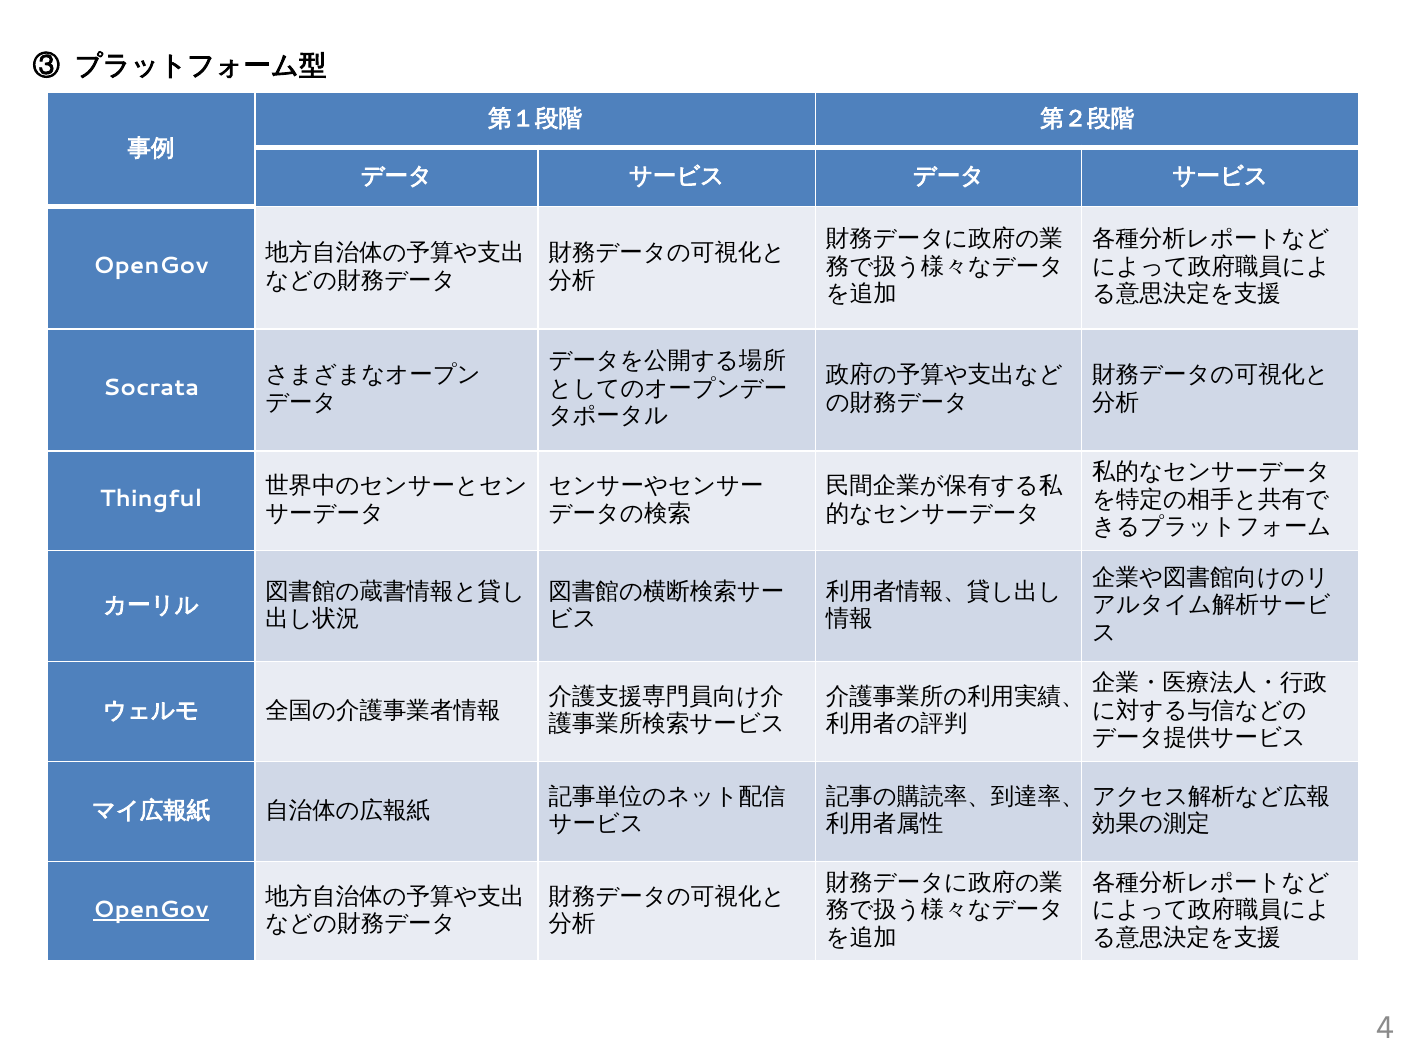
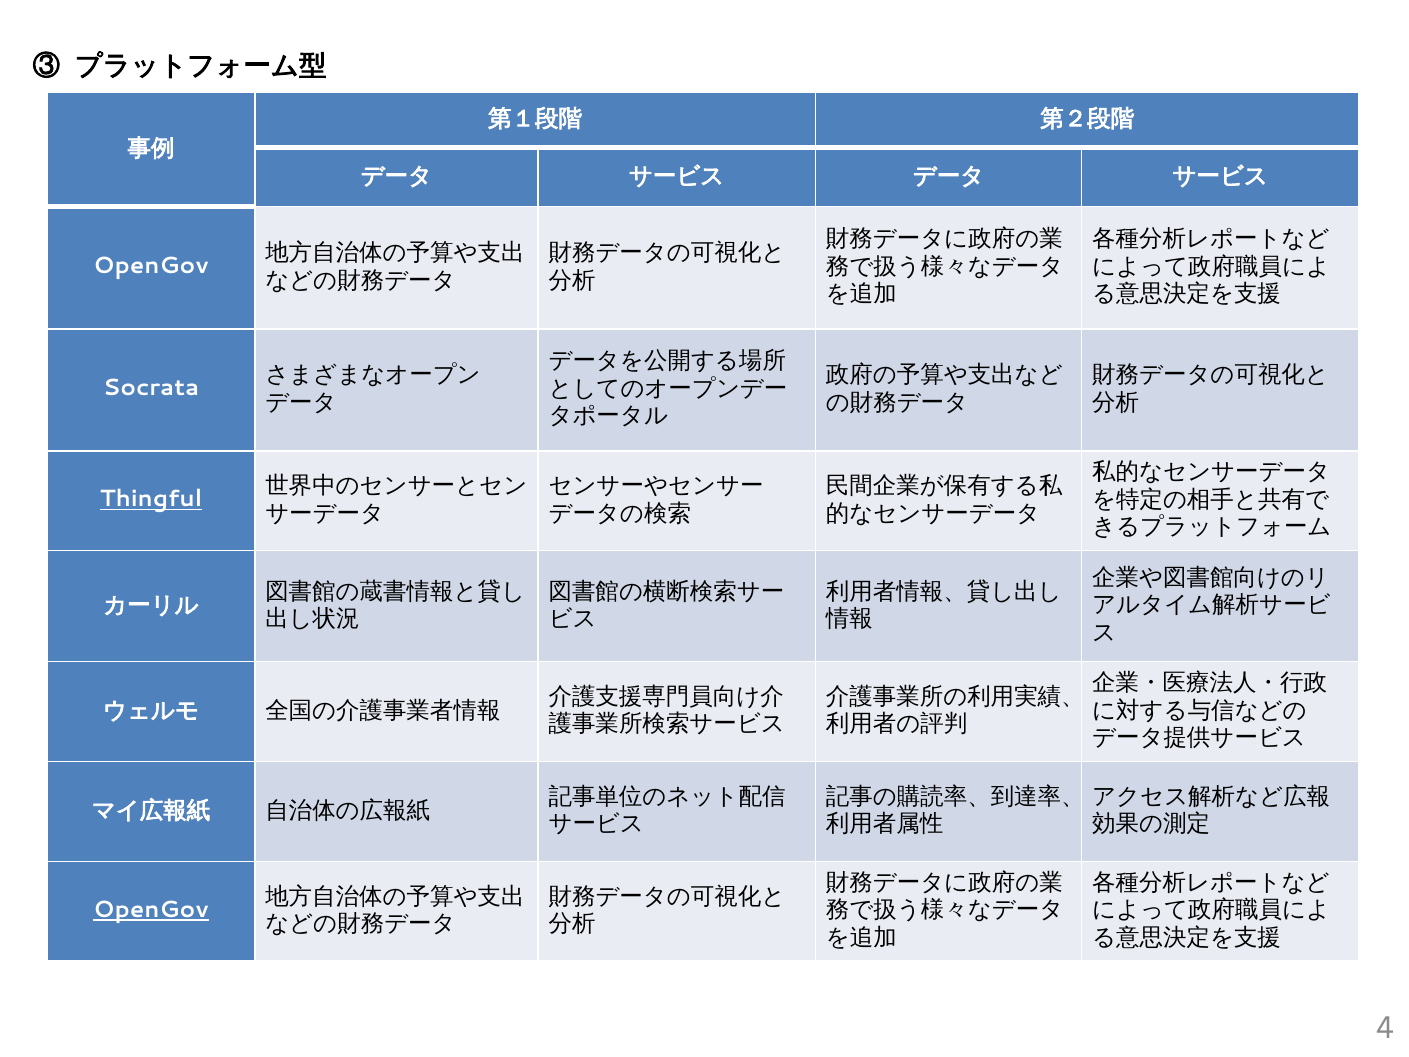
Thingful underline: none -> present
